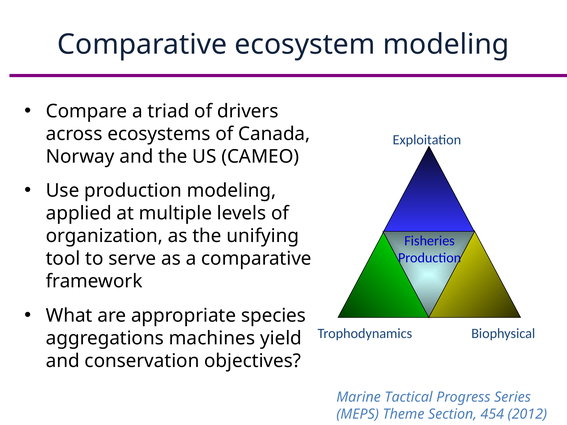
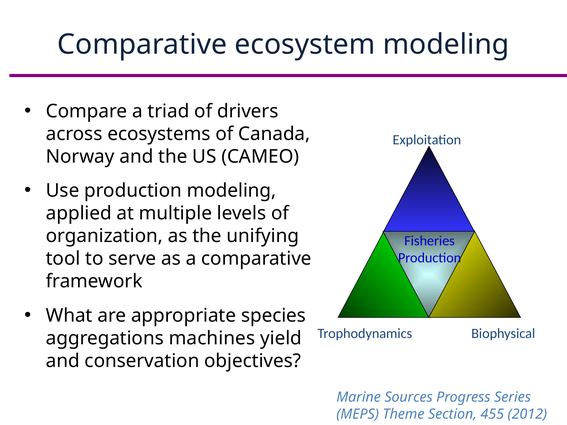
Tactical: Tactical -> Sources
454: 454 -> 455
